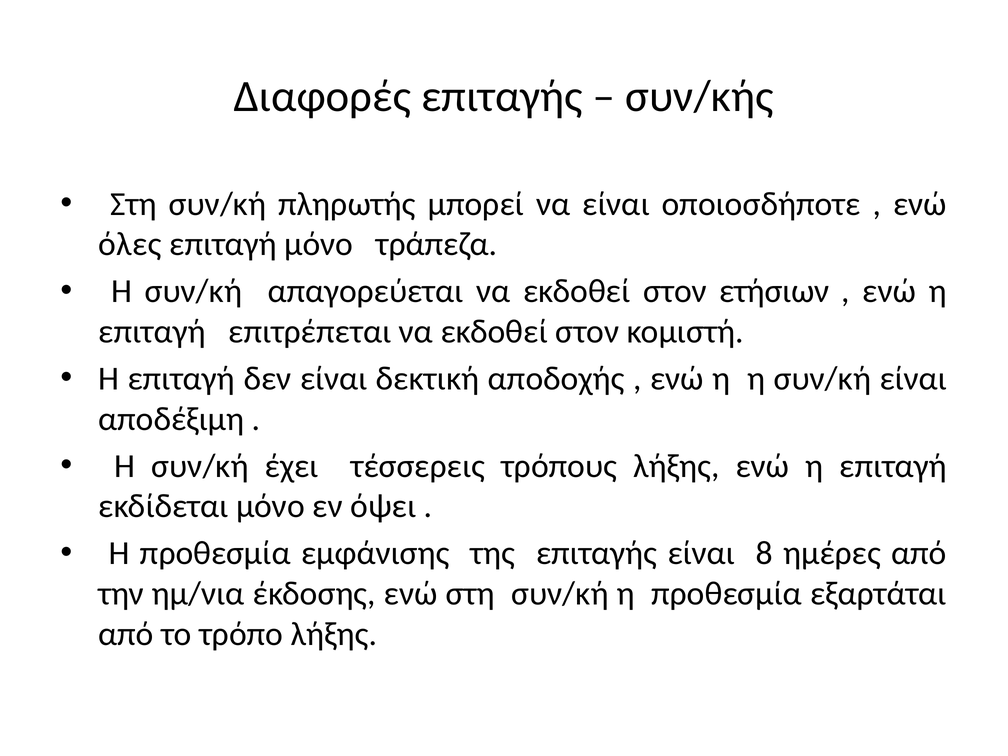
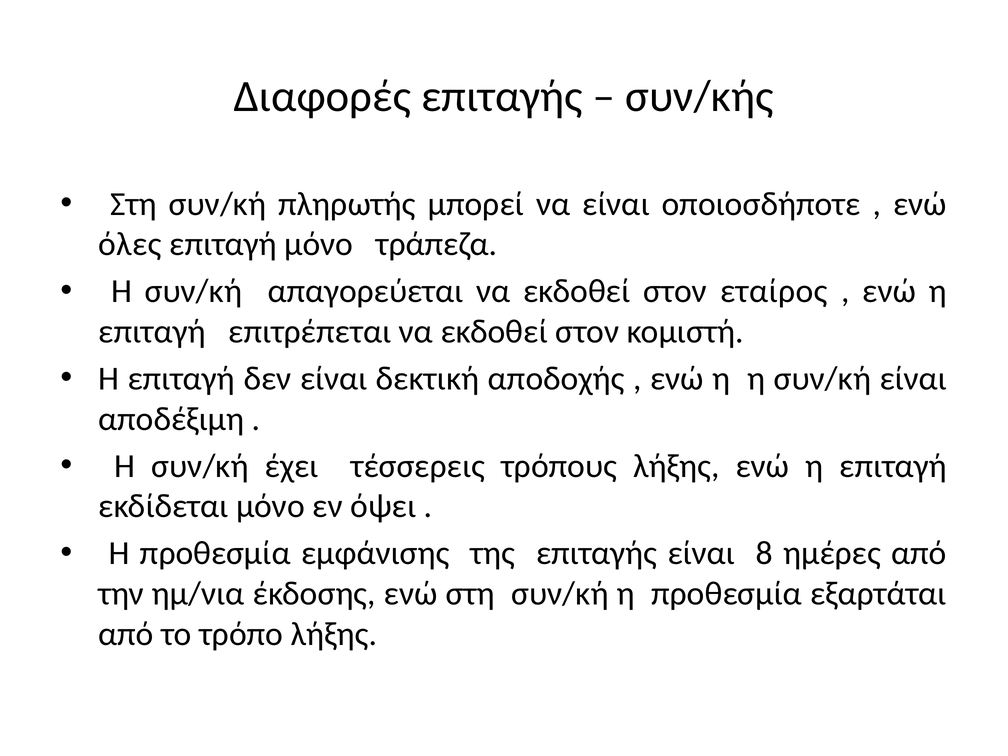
ετήσιων: ετήσιων -> εταίρος
